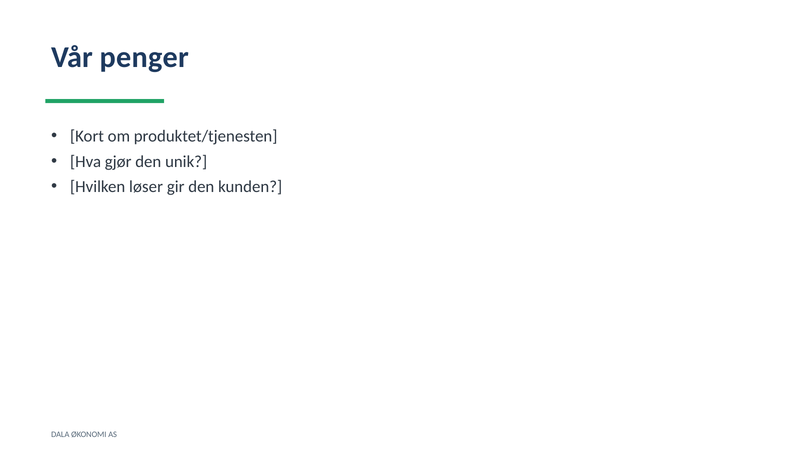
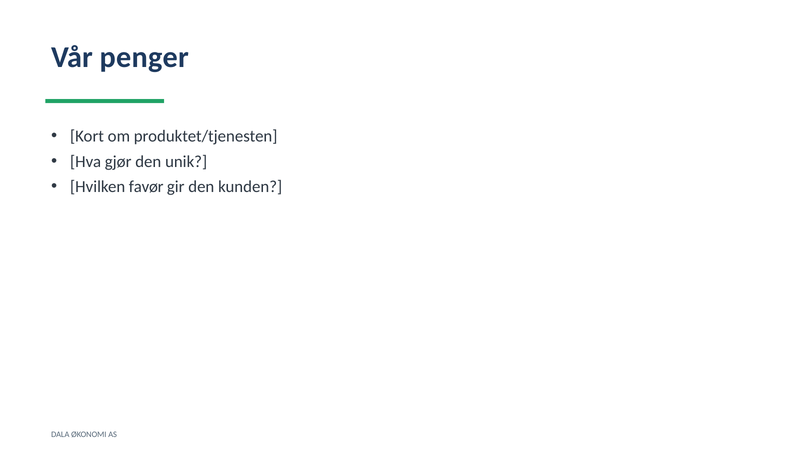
løser: løser -> favør
